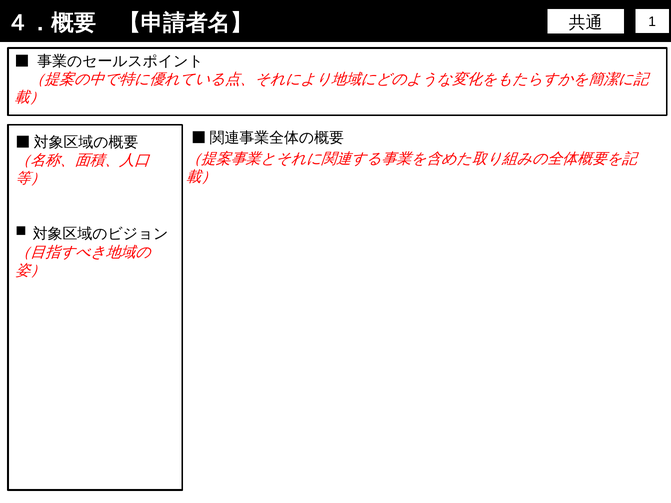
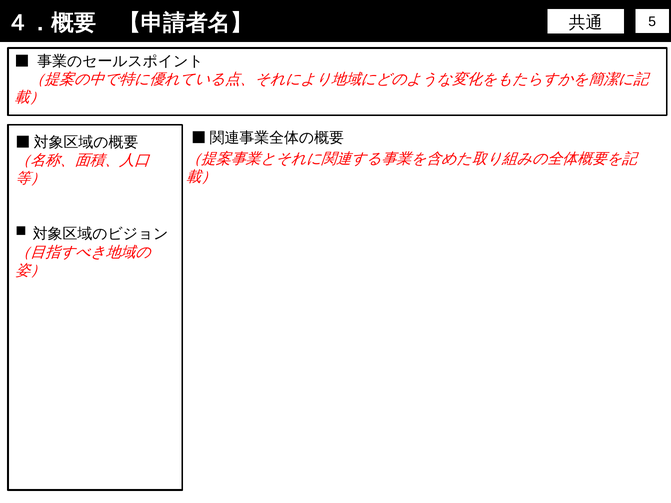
1: 1 -> 5
